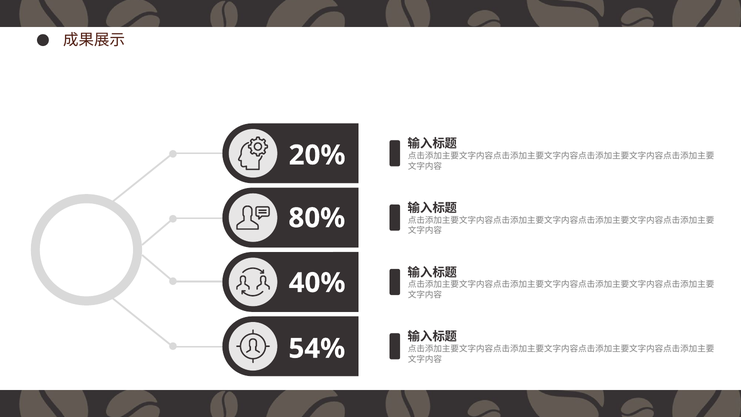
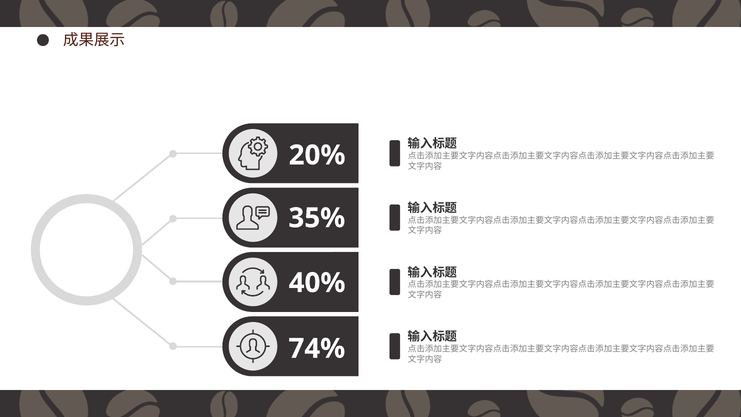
80%: 80% -> 35%
54%: 54% -> 74%
